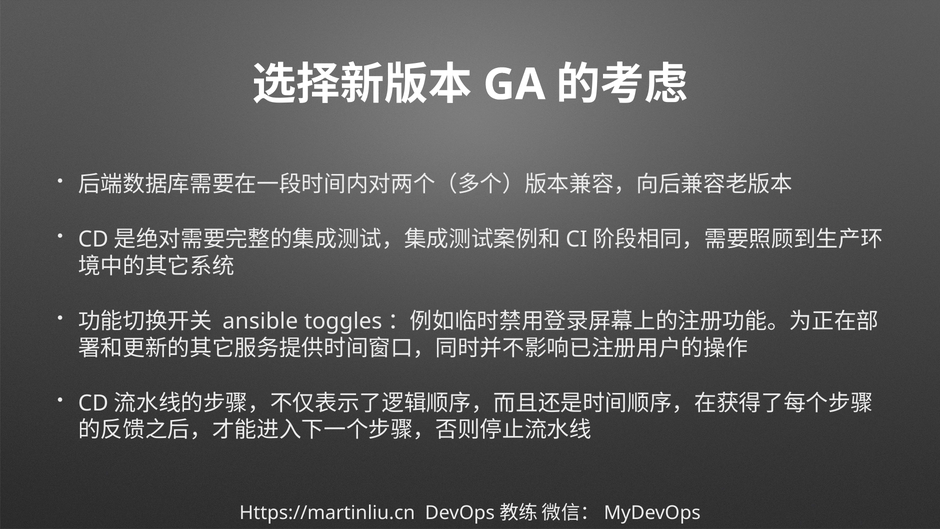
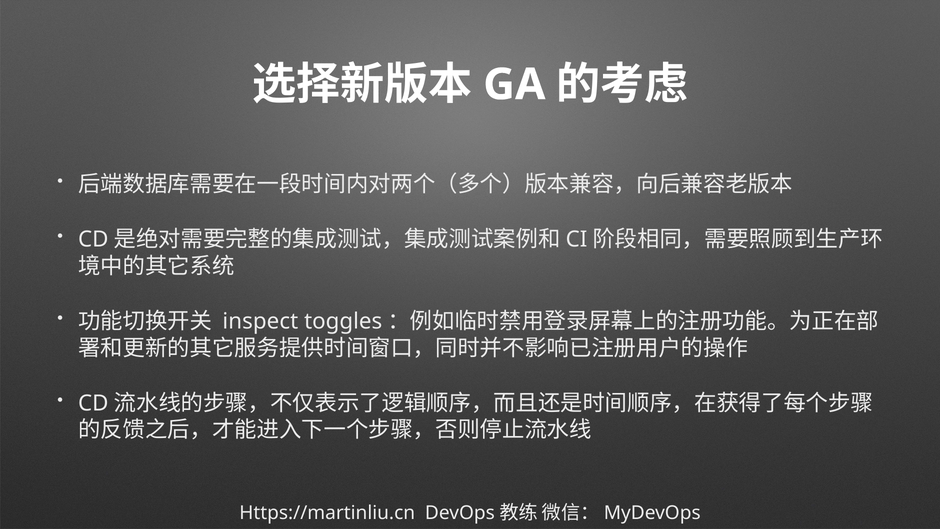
ansible: ansible -> inspect
